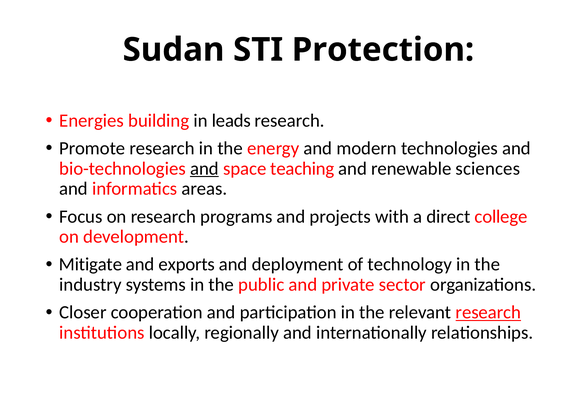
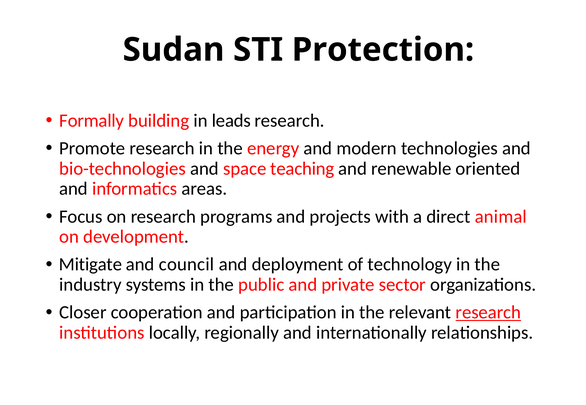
Energies: Energies -> Formally
and at (204, 169) underline: present -> none
sciences: sciences -> oriented
college: college -> animal
exports: exports -> council
